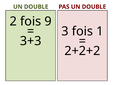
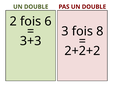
9: 9 -> 6
1: 1 -> 8
